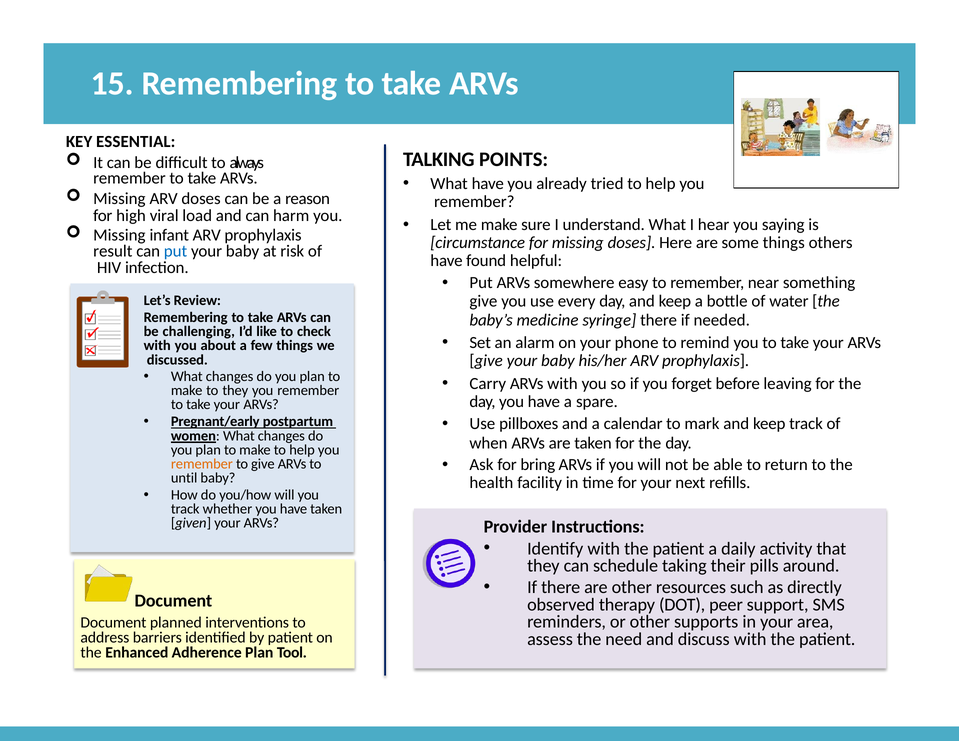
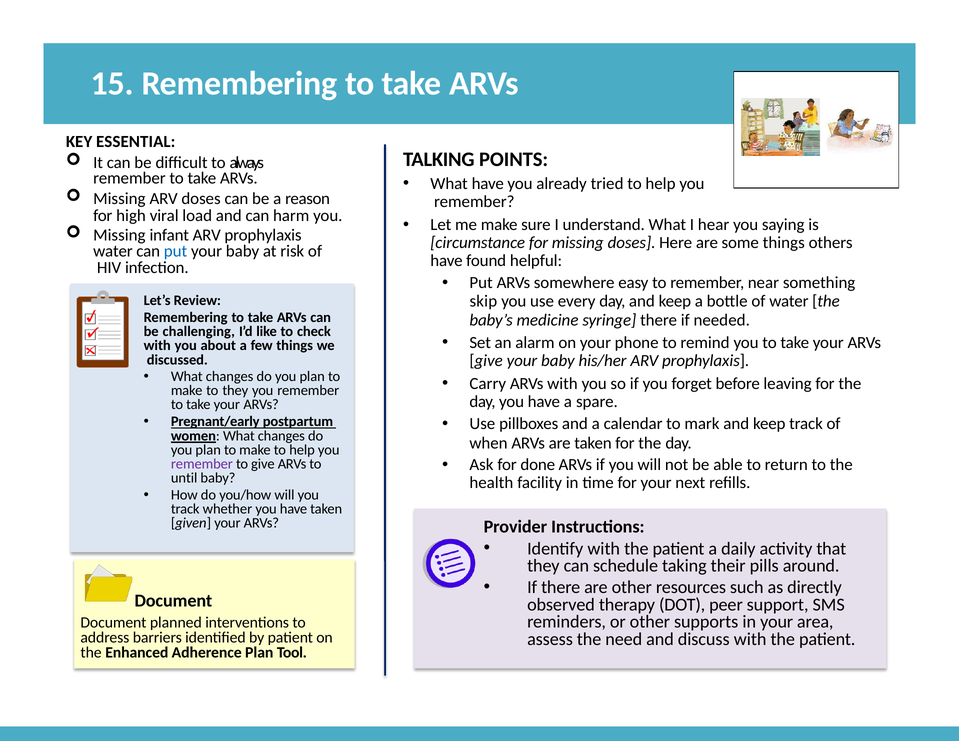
result at (113, 251): result -> water
give at (483, 301): give -> skip
bring: bring -> done
remember at (202, 464) colour: orange -> purple
